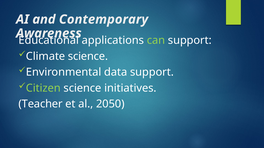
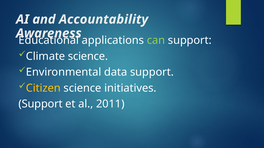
Contemporary: Contemporary -> Accountability
Citizen colour: light green -> yellow
Teacher at (41, 104): Teacher -> Support
2050: 2050 -> 2011
